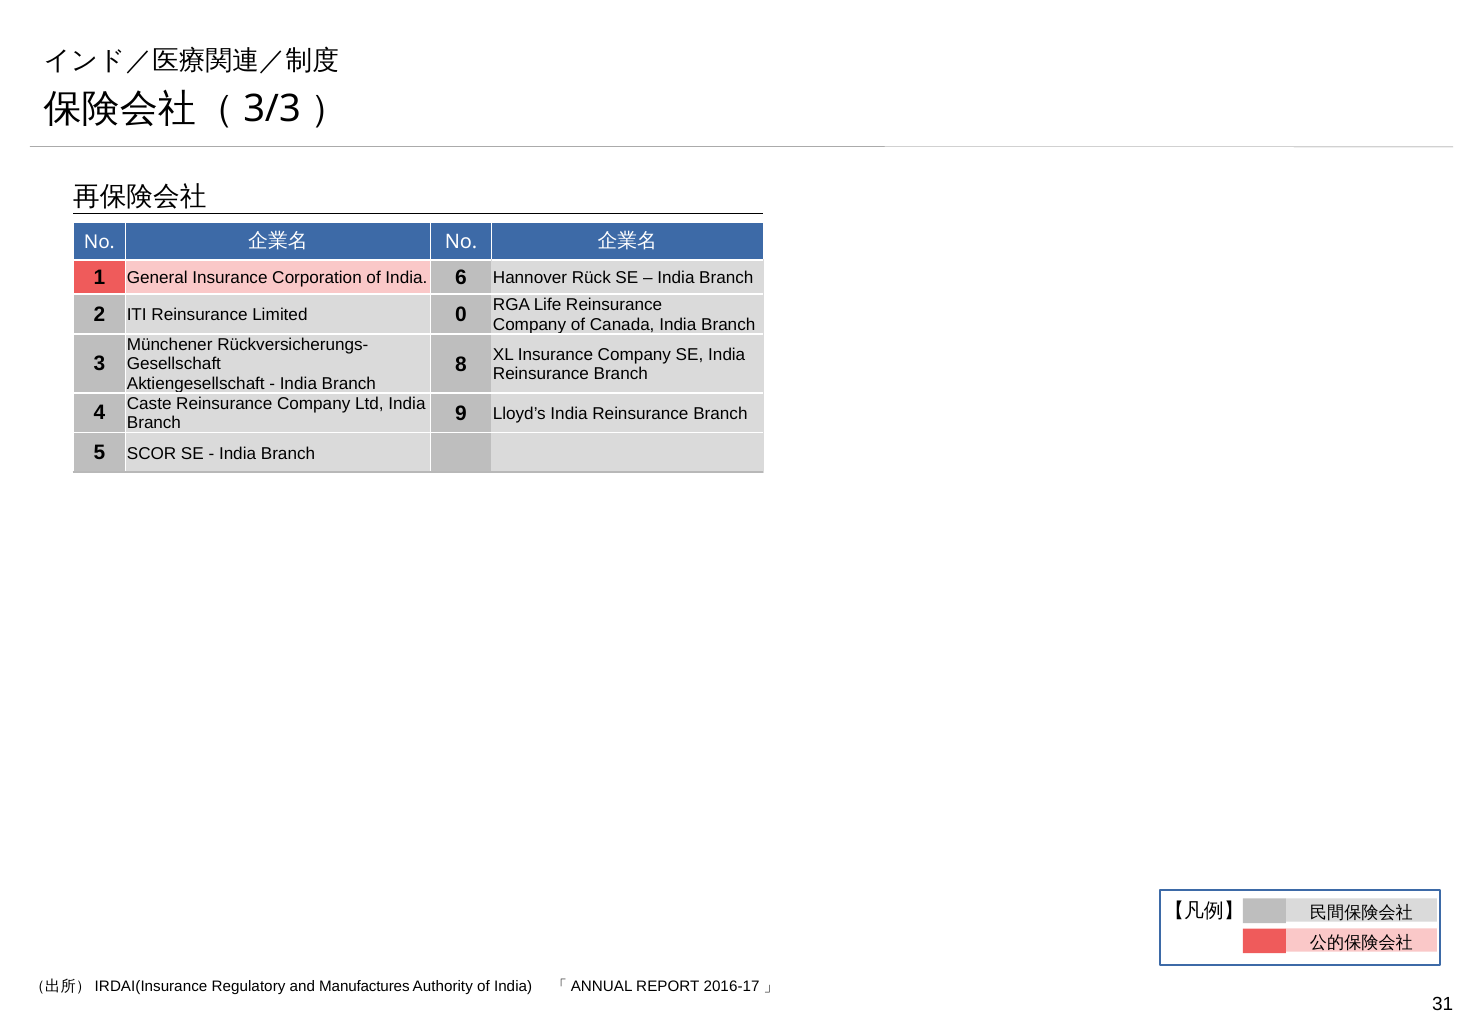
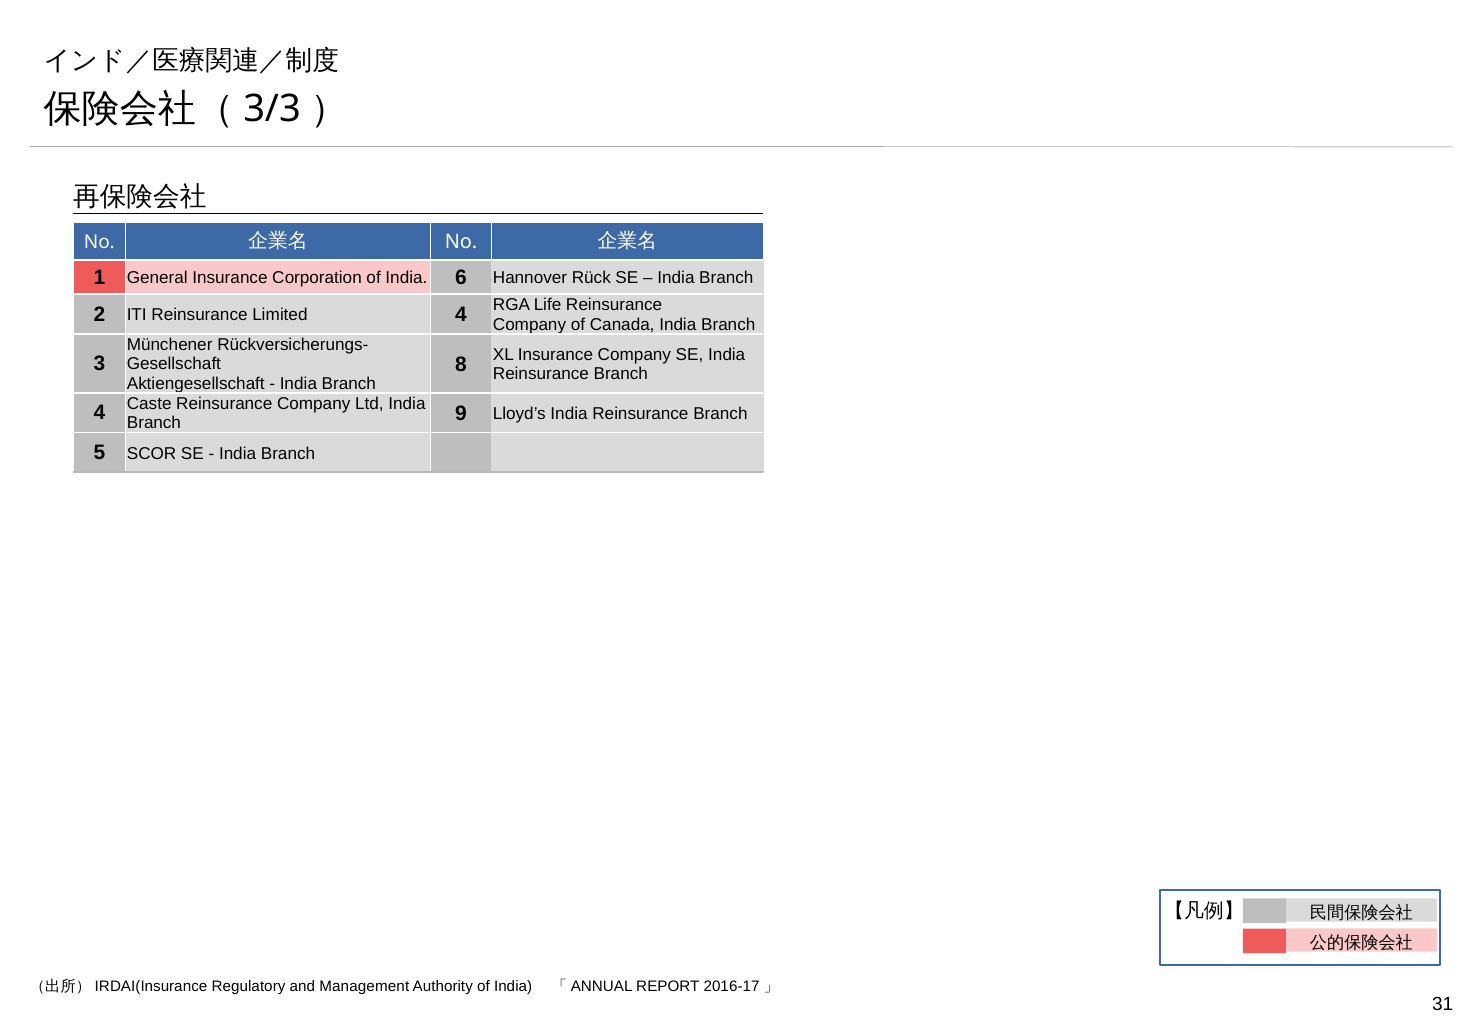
Limited 0: 0 -> 4
Manufactures: Manufactures -> Management
